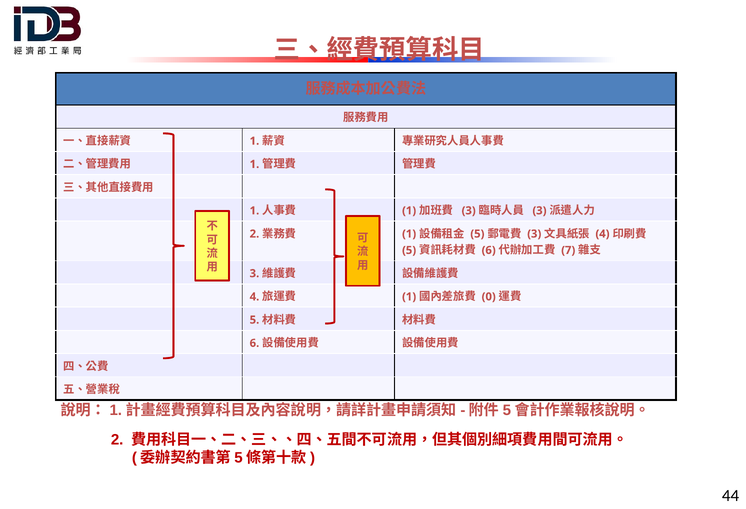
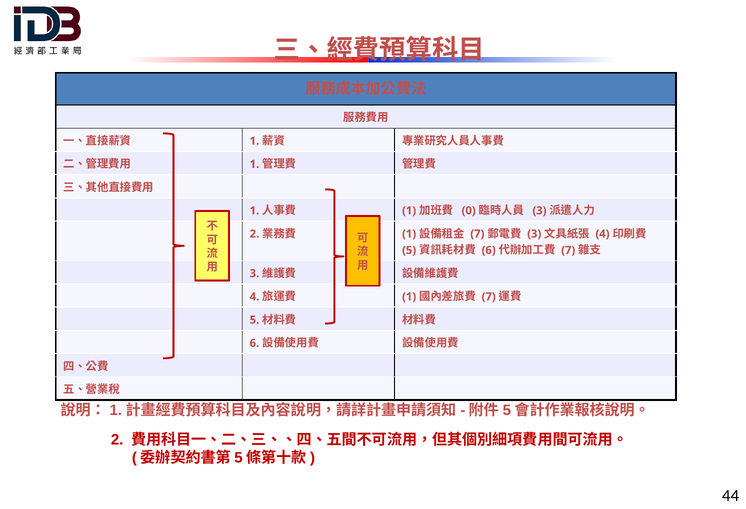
3 at (469, 211): 3 -> 0
5 at (477, 234): 5 -> 7
0 at (489, 297): 0 -> 7
